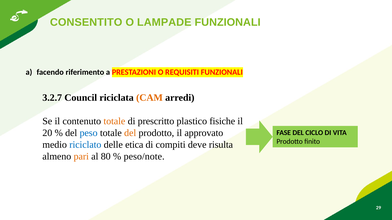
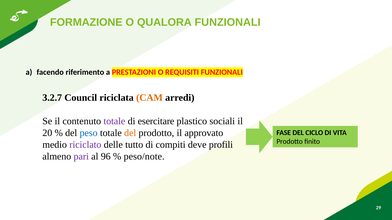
CONSENTITO: CONSENTITO -> FORMAZIONE
LAMPADE: LAMPADE -> QUALORA
totale at (114, 121) colour: orange -> purple
prescritto: prescritto -> esercitare
fisiche: fisiche -> sociali
riciclato colour: blue -> purple
etica: etica -> tutto
risulta: risulta -> profili
pari colour: orange -> purple
80: 80 -> 96
